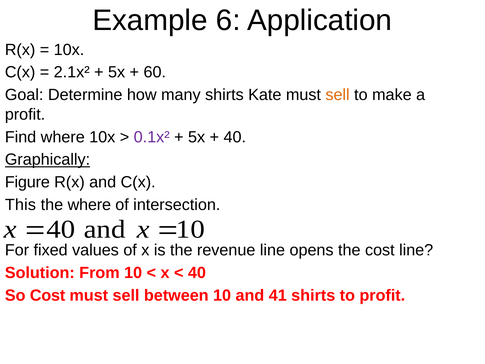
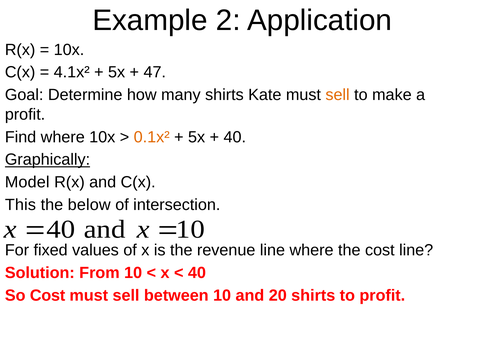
6: 6 -> 2
2.1x²: 2.1x² -> 4.1x²
60: 60 -> 47
0.1x² colour: purple -> orange
Figure: Figure -> Model
the where: where -> below
line opens: opens -> where
41: 41 -> 20
